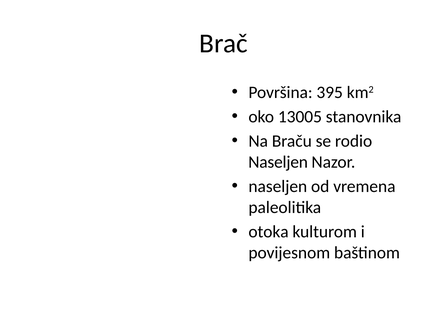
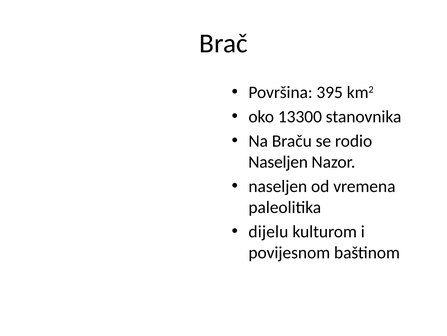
13005: 13005 -> 13300
otoka: otoka -> dijelu
